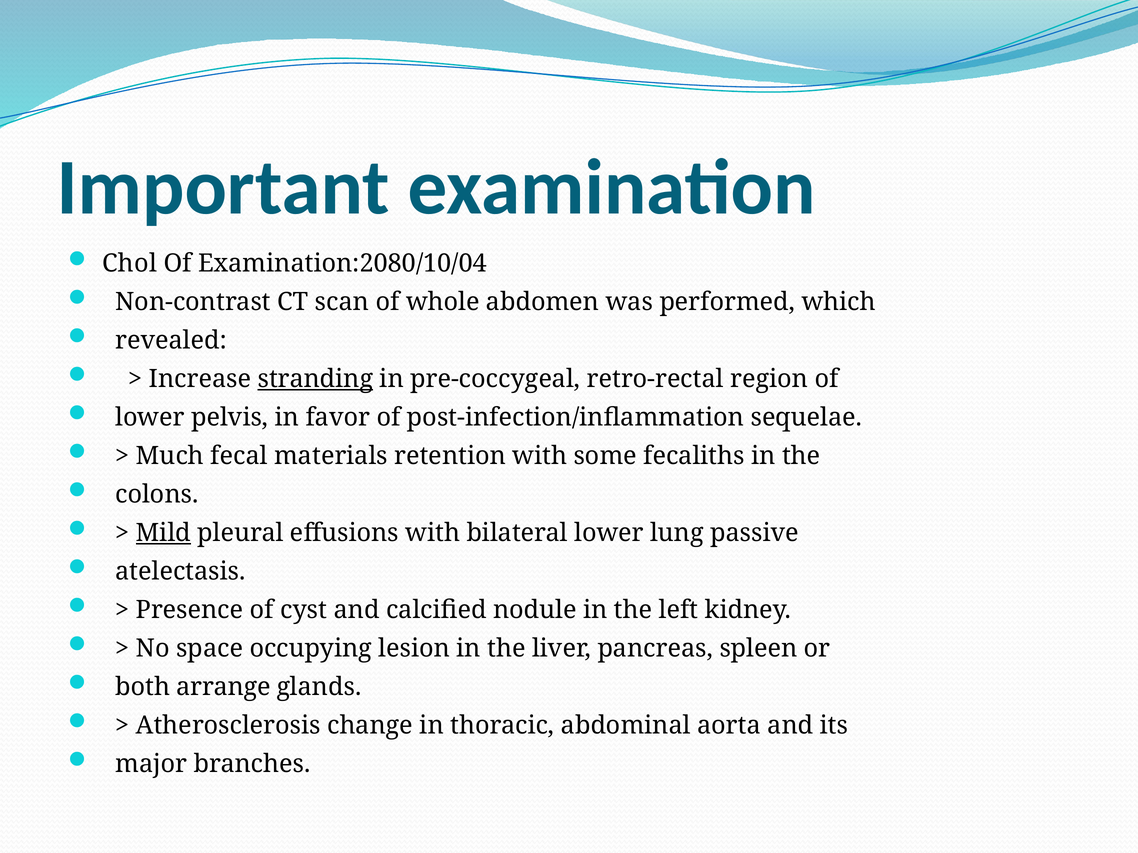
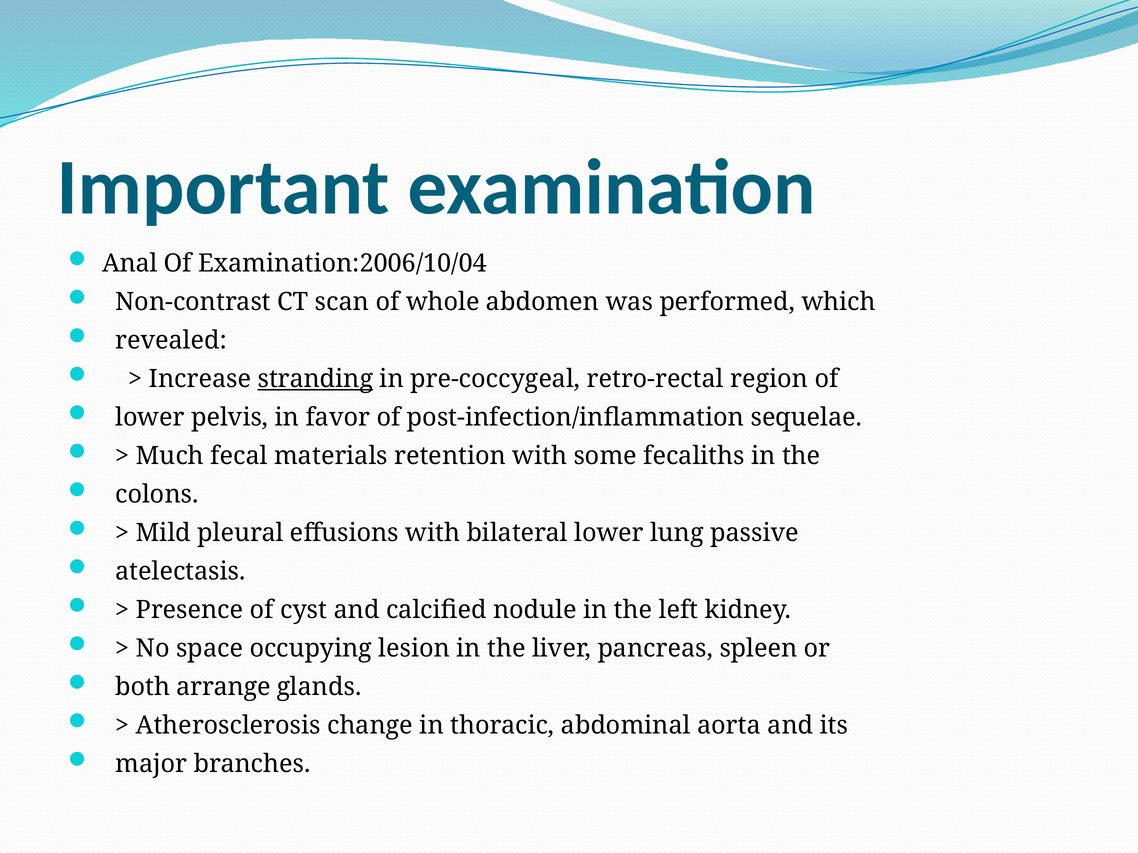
Chol: Chol -> Anal
Examination:2080/10/04: Examination:2080/10/04 -> Examination:2006/10/04
Mild underline: present -> none
